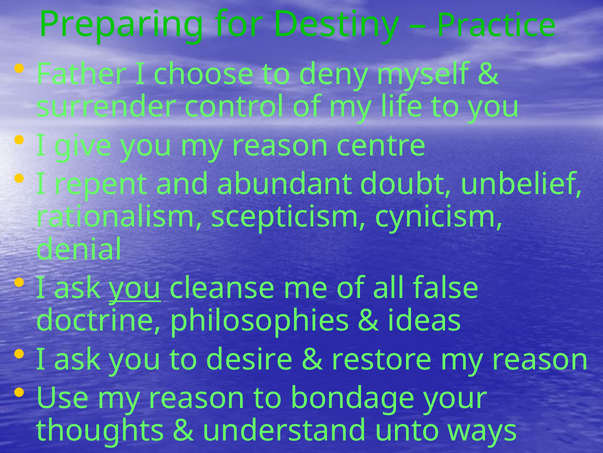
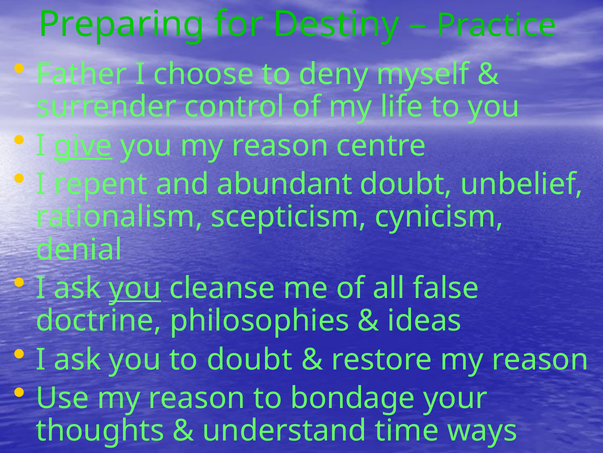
give underline: none -> present
to desire: desire -> doubt
unto: unto -> time
